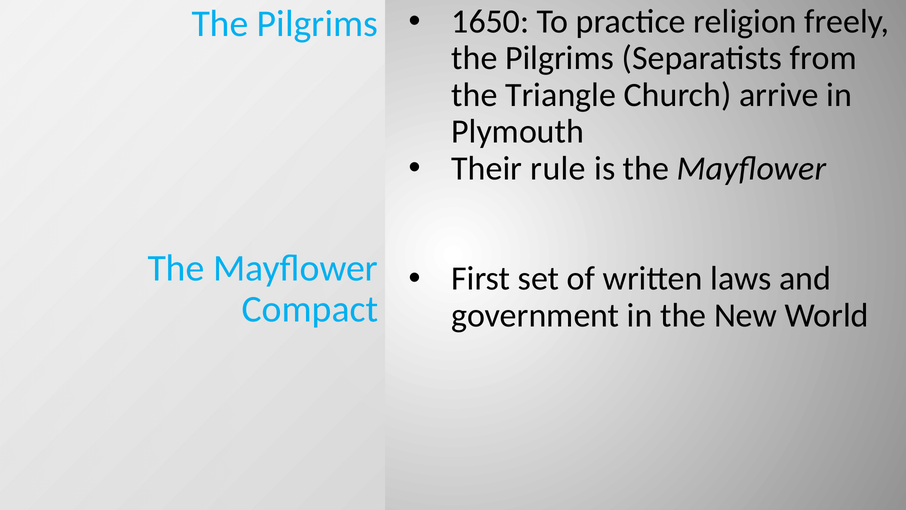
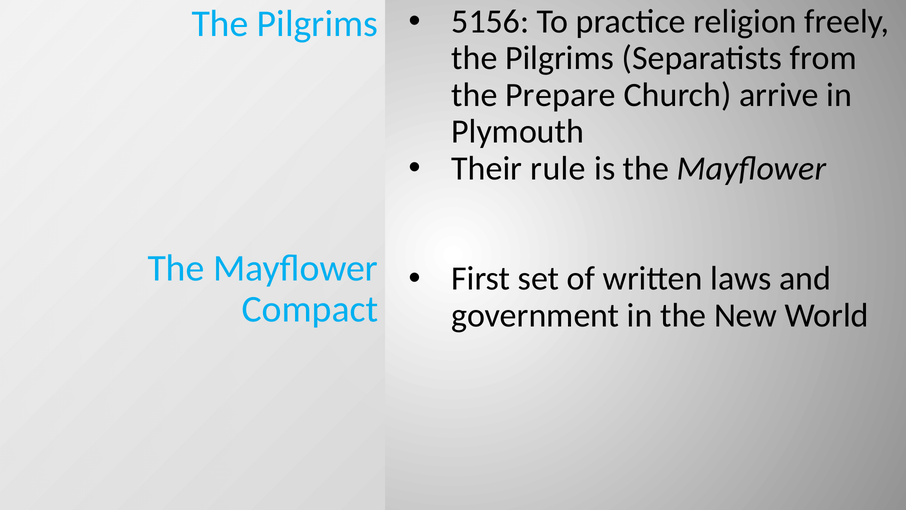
1650: 1650 -> 5156
Triangle: Triangle -> Prepare
